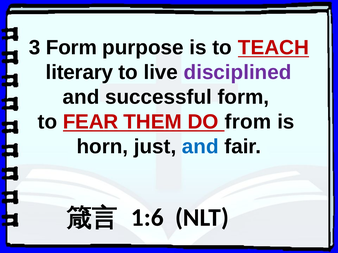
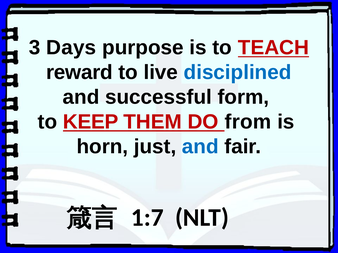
3 Form: Form -> Days
literary: literary -> reward
disciplined colour: purple -> blue
FEAR: FEAR -> KEEP
1:6: 1:6 -> 1:7
